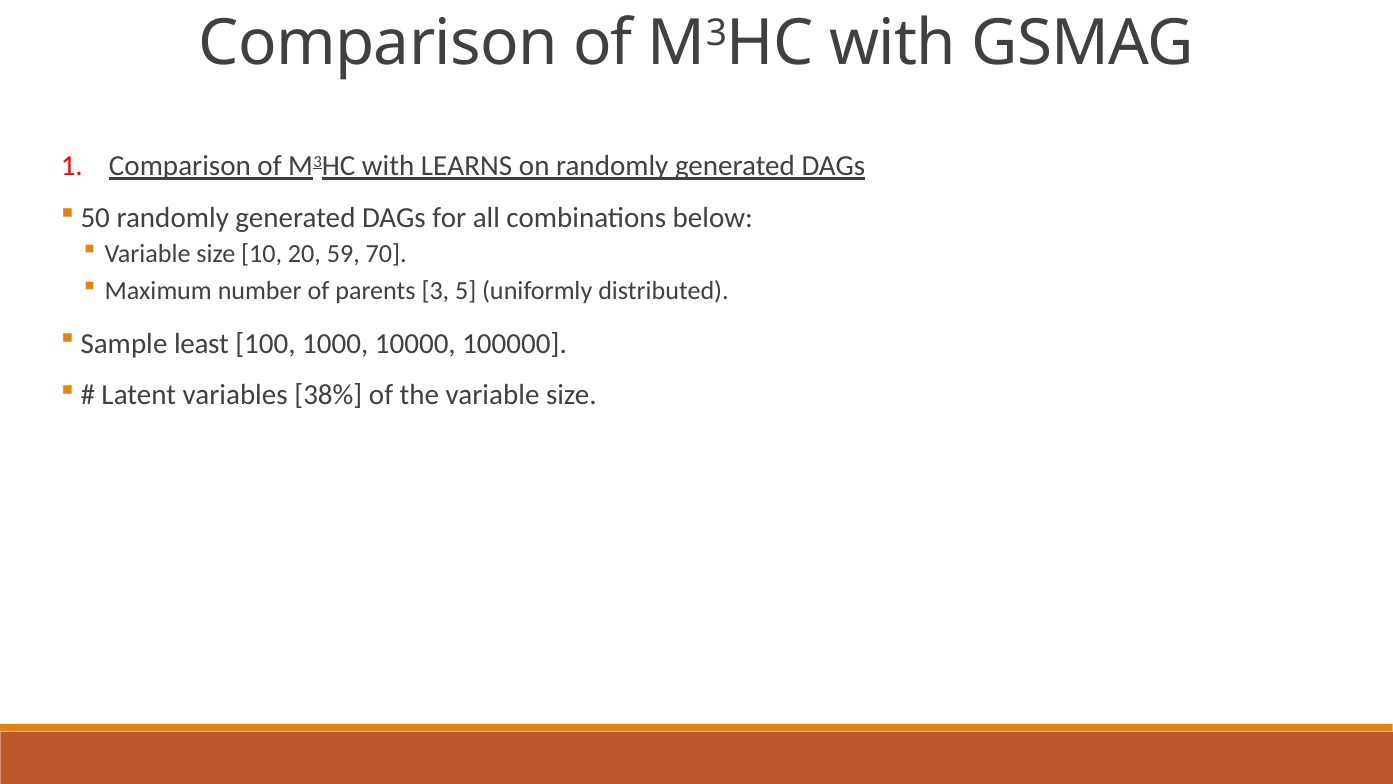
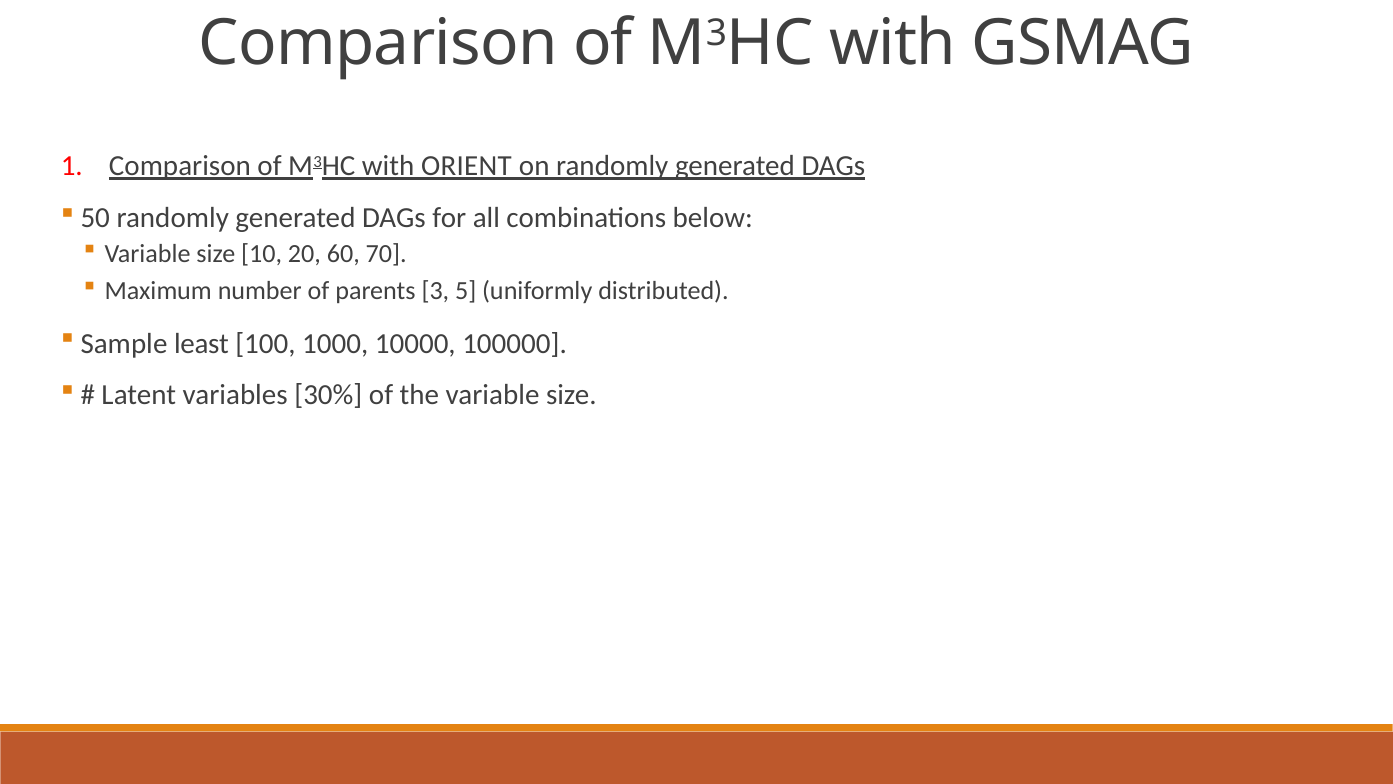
LEARNS: LEARNS -> ORIENT
59: 59 -> 60
38%: 38% -> 30%
